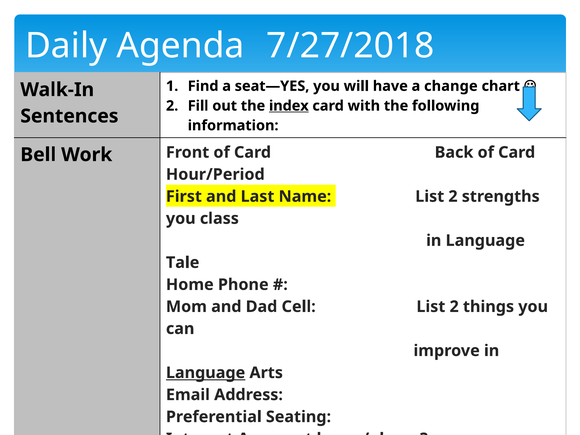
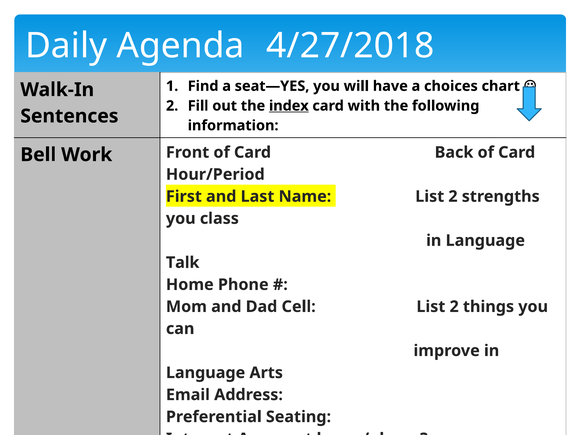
7/27/2018: 7/27/2018 -> 4/27/2018
change: change -> choices
Tale: Tale -> Talk
Language at (206, 373) underline: present -> none
